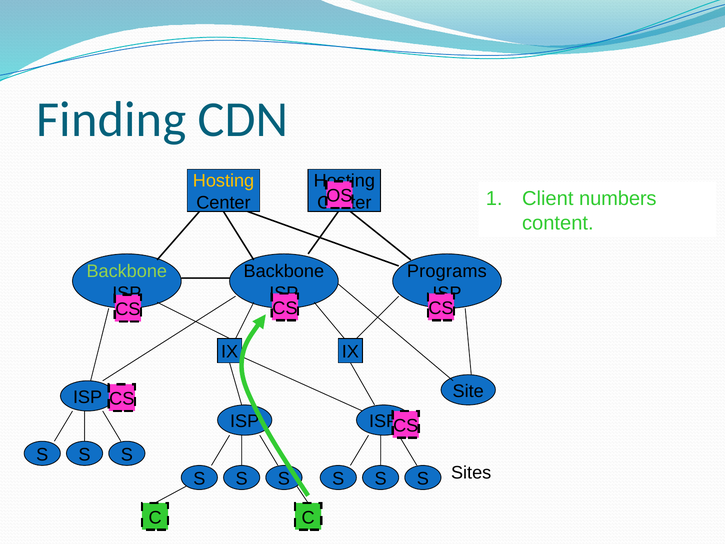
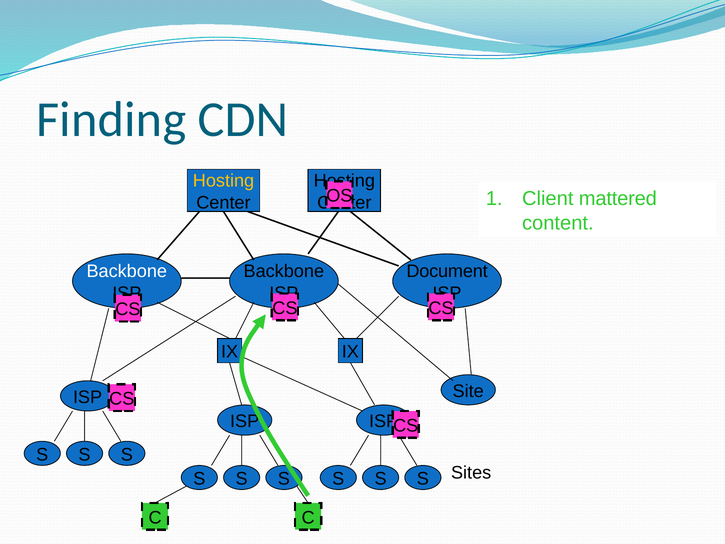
numbers: numbers -> mattered
Backbone at (127, 271) colour: light green -> white
Programs: Programs -> Document
